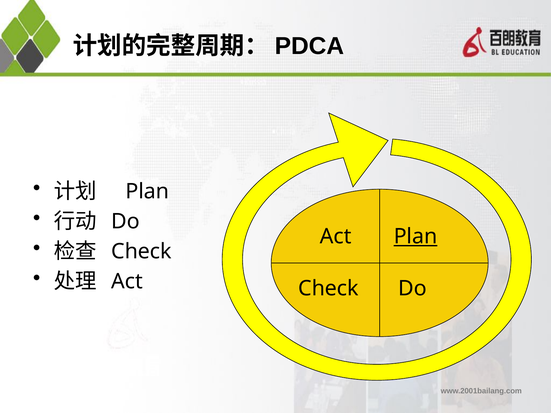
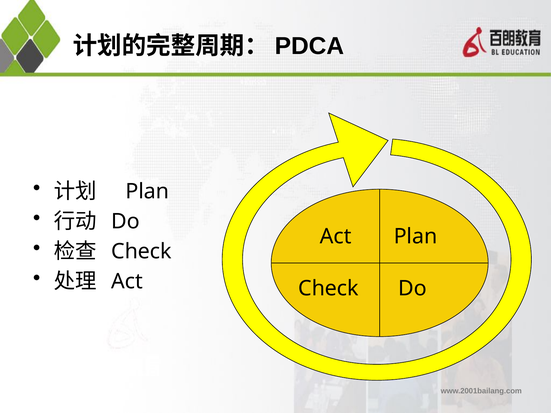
Plan at (416, 237) underline: present -> none
